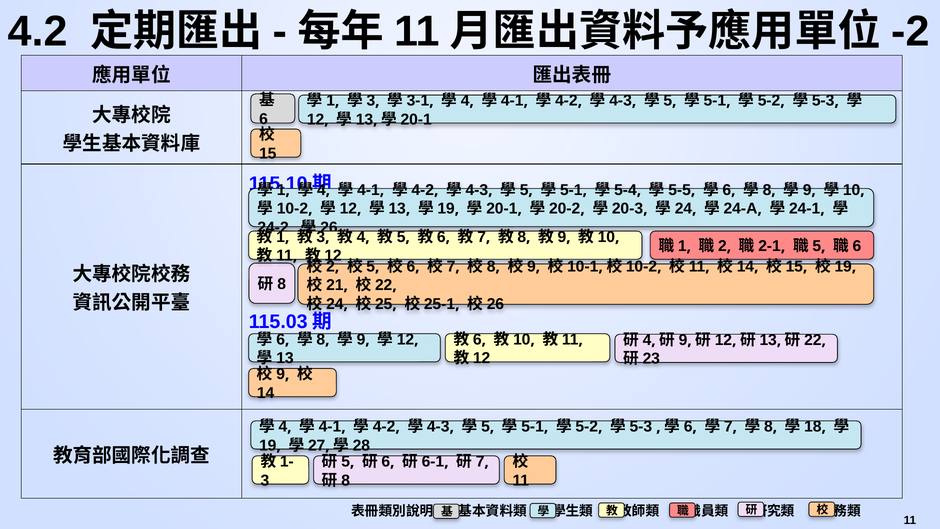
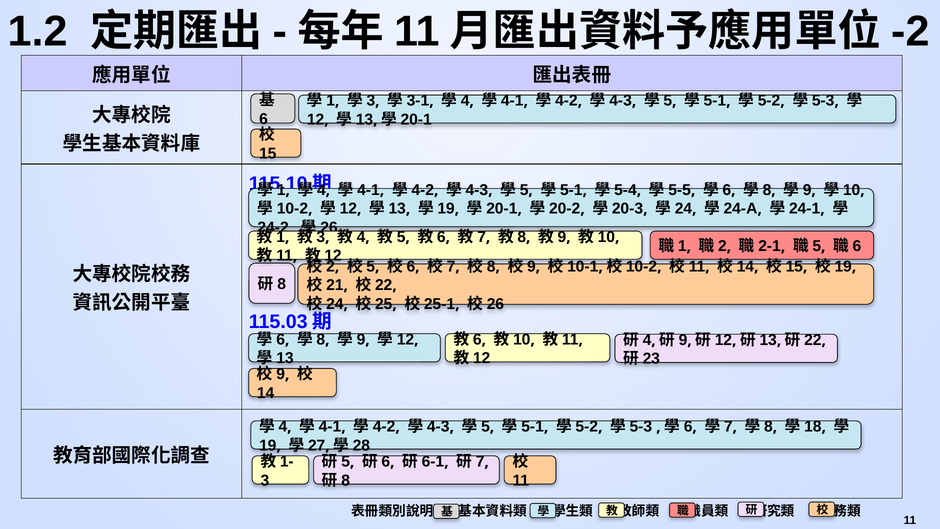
4.2: 4.2 -> 1.2
